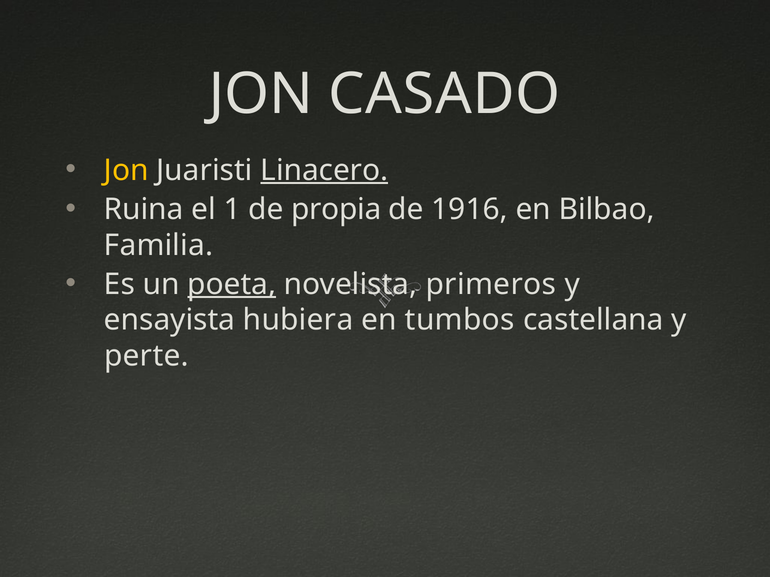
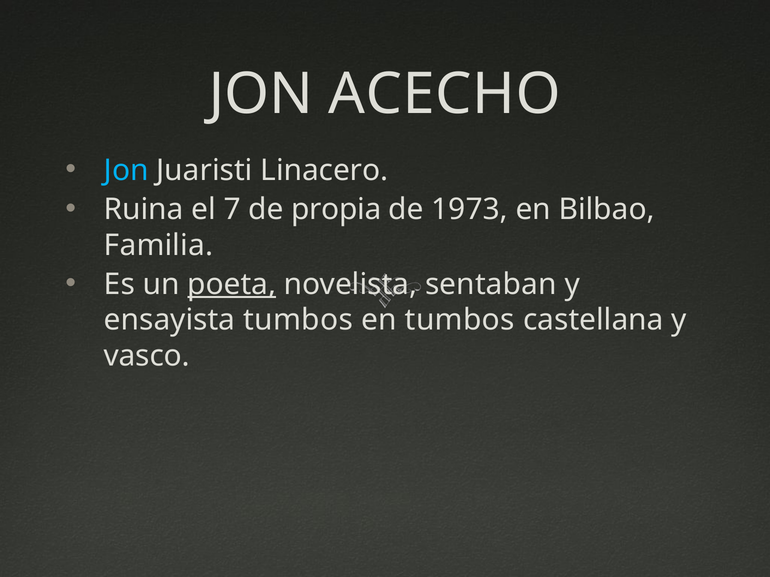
CASADO: CASADO -> ACECHO
Jon at (126, 170) colour: yellow -> light blue
Linacero underline: present -> none
1: 1 -> 7
1916: 1916 -> 1973
primeros: primeros -> sentaban
ensayista hubiera: hubiera -> tumbos
perte: perte -> vasco
